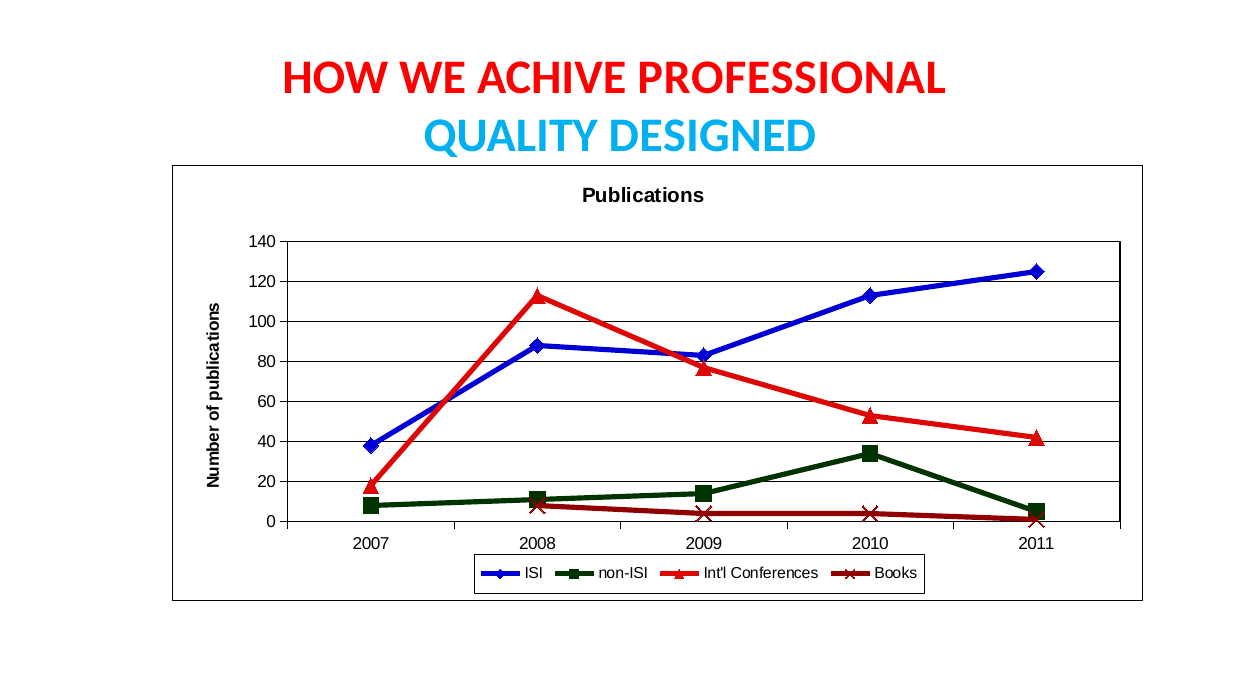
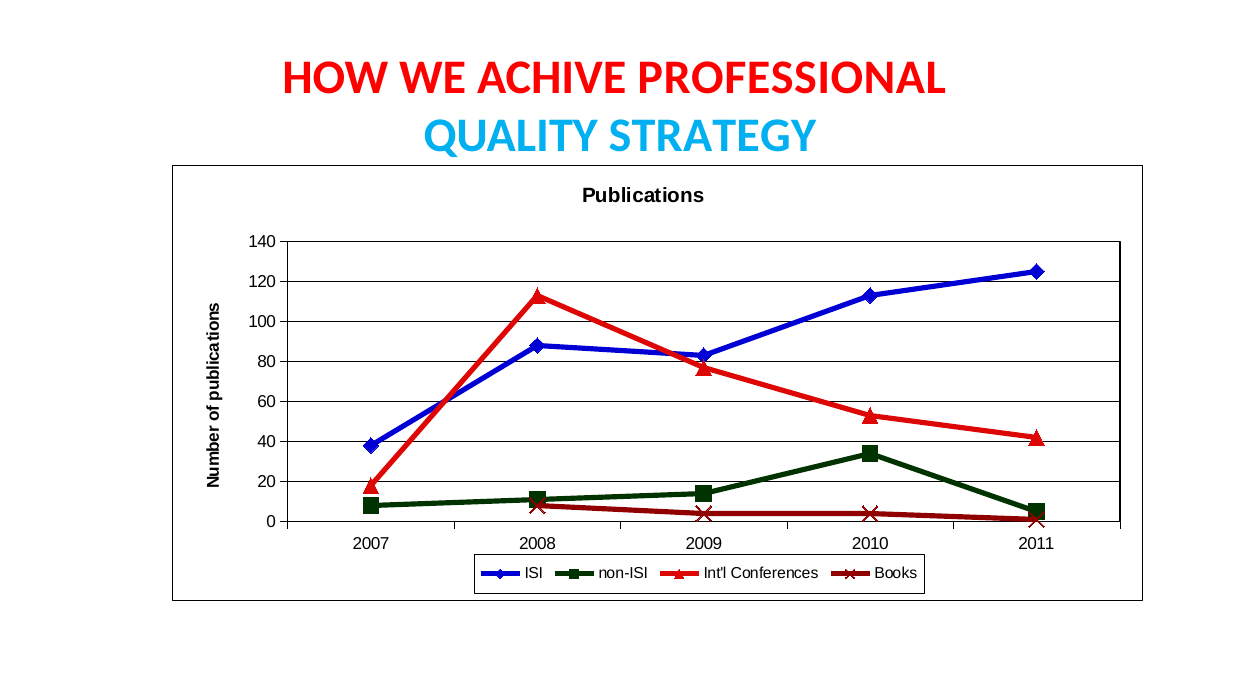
DESIGNED: DESIGNED -> STRATEGY
